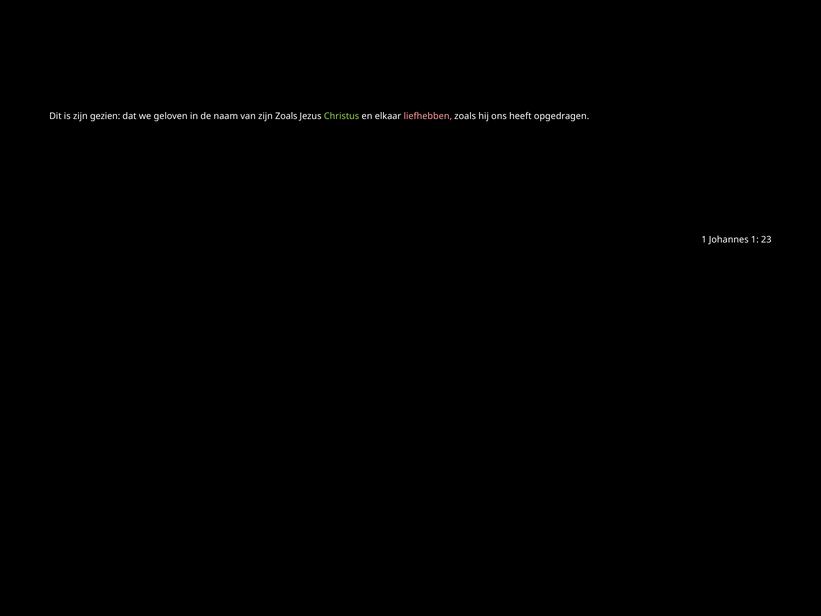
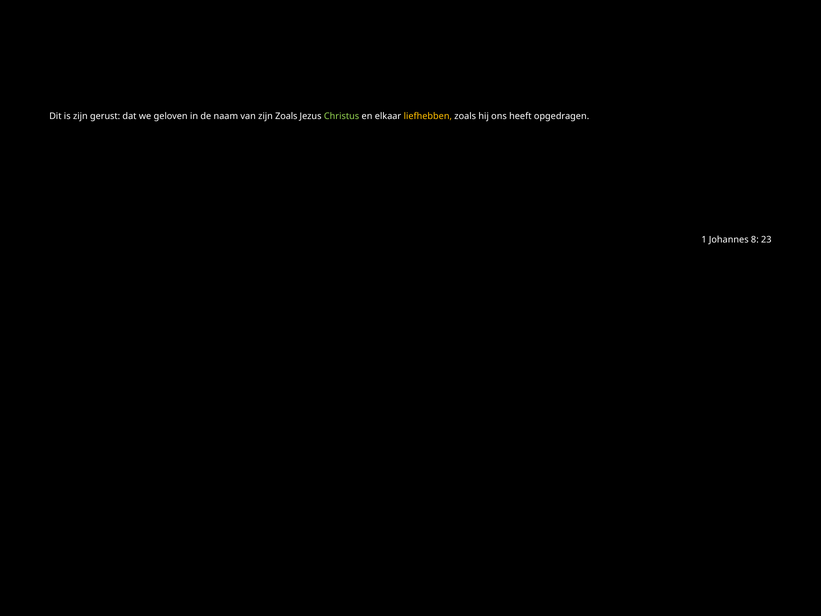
gezien: gezien -> gerust
liefhebben colour: pink -> yellow
Johannes 1: 1 -> 8
